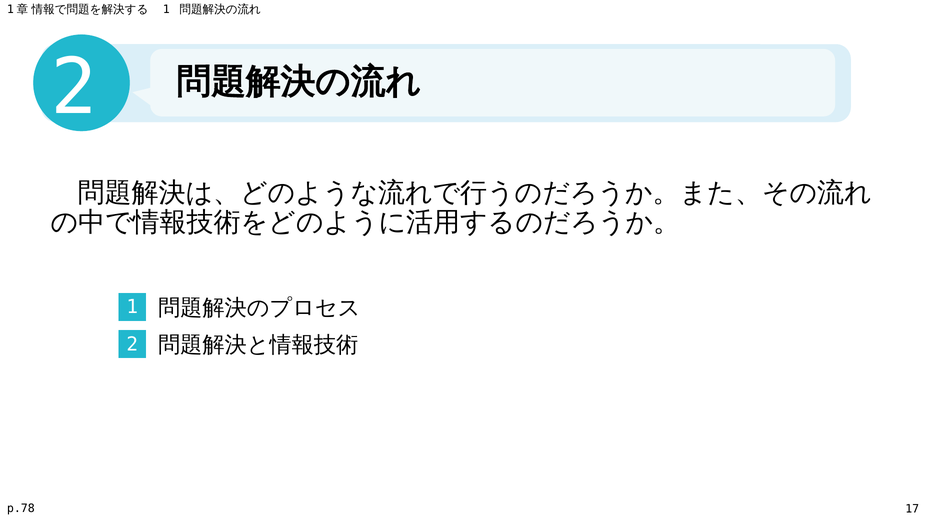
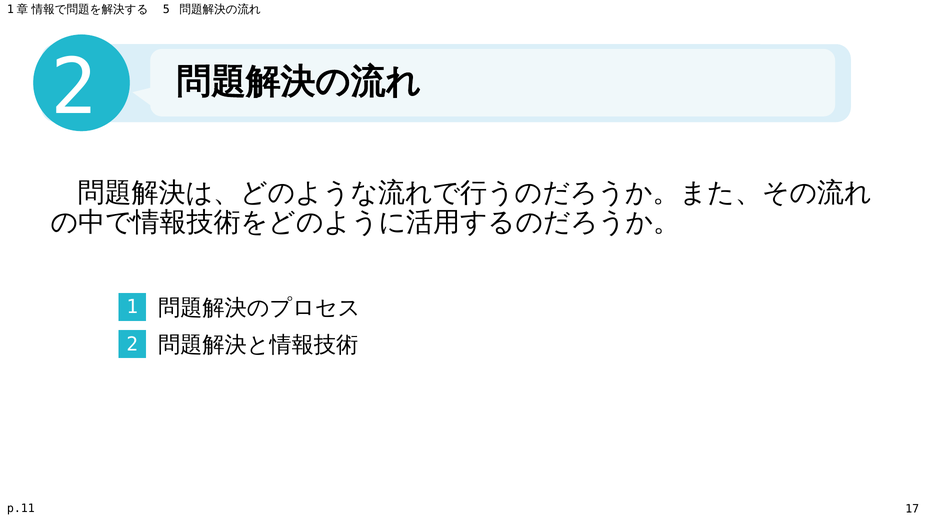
1 at (166, 10): 1 -> 5
p.78: p.78 -> p.11
